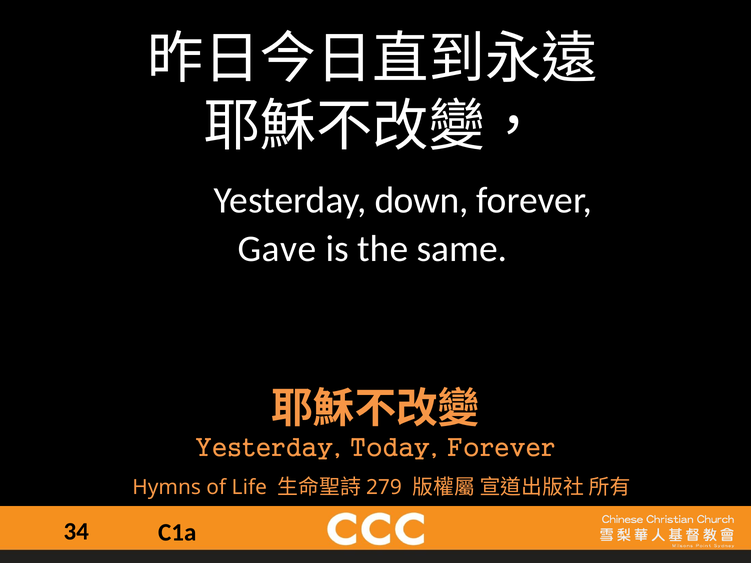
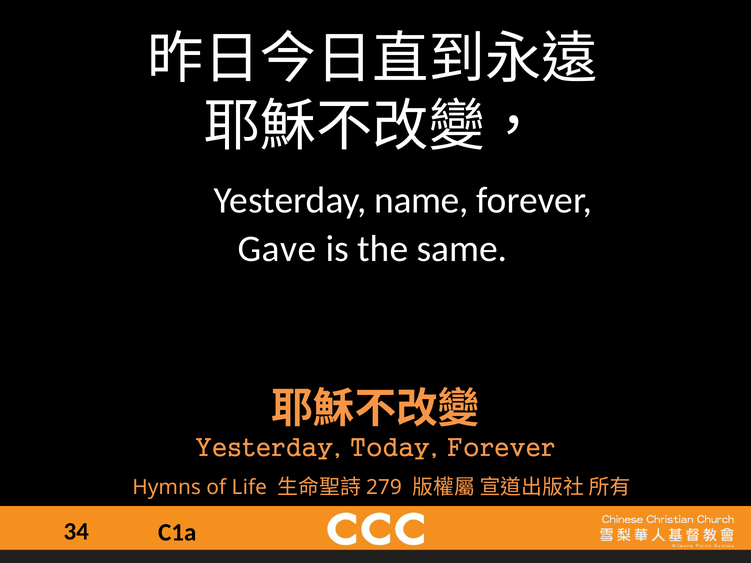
down: down -> name
